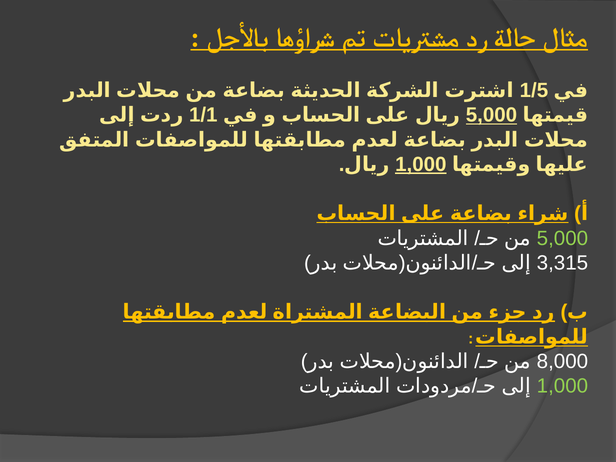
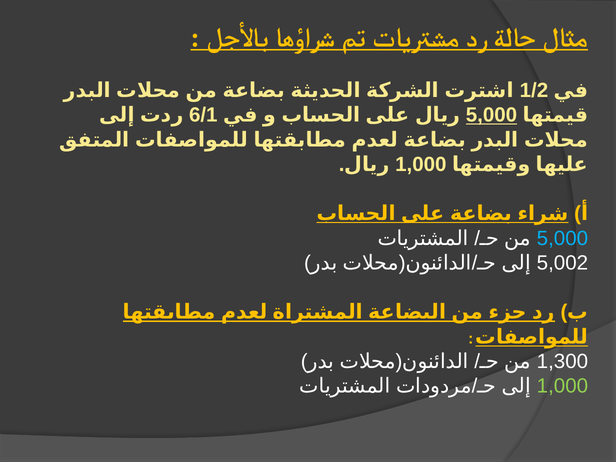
1/5: 1/5 -> 1/2
1/1: 1/1 -> 6/1
1,000 at (421, 164) underline: present -> none
5,000 at (562, 238) colour: light green -> light blue
3,315: 3,315 -> 5,002
8,000: 8,000 -> 1,300
